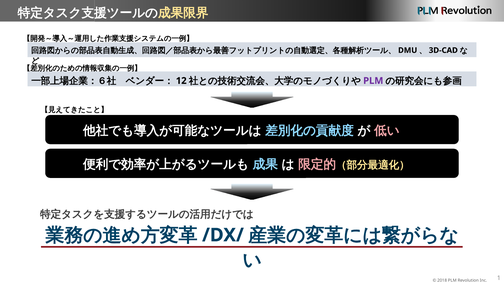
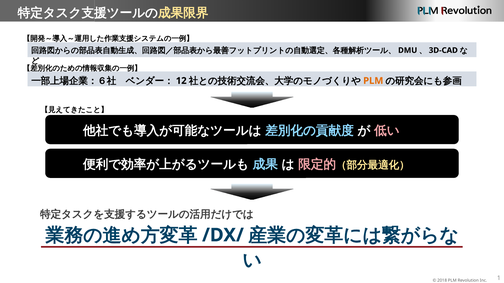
PLM at (373, 81) colour: purple -> orange
